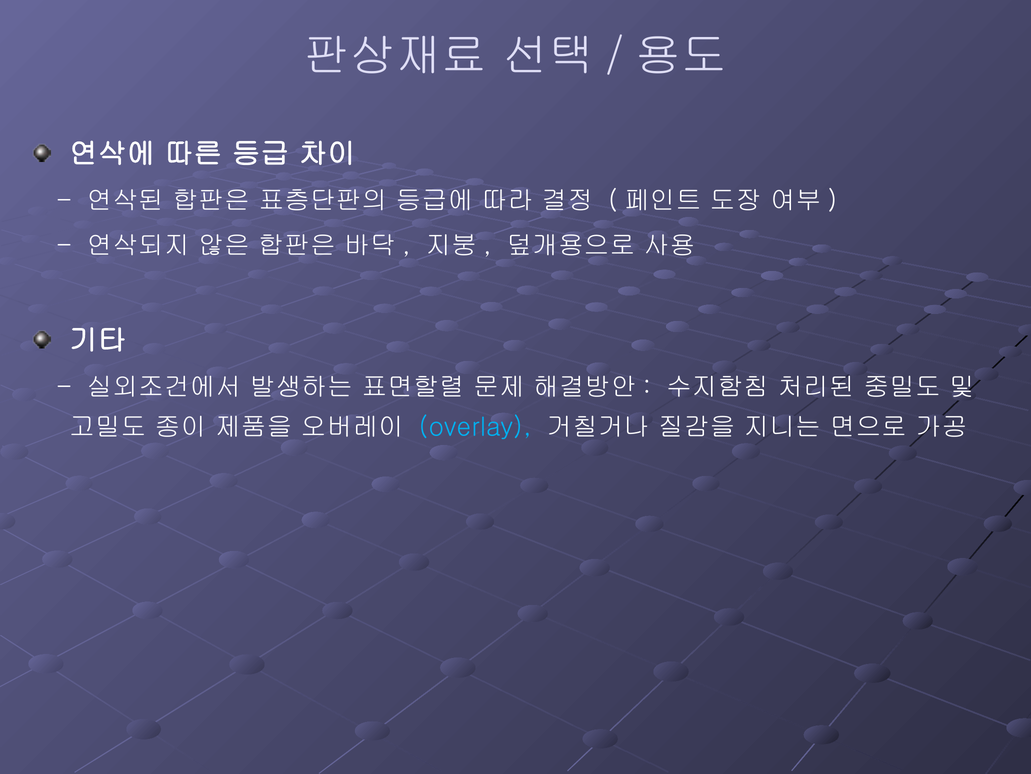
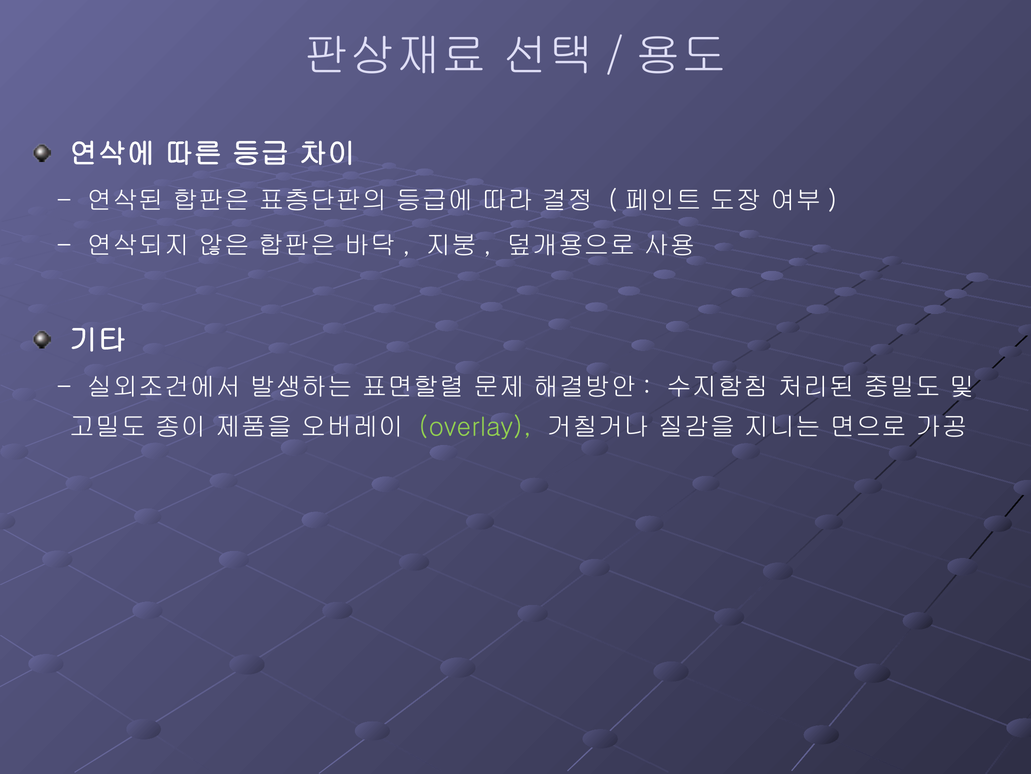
overlay colour: light blue -> light green
